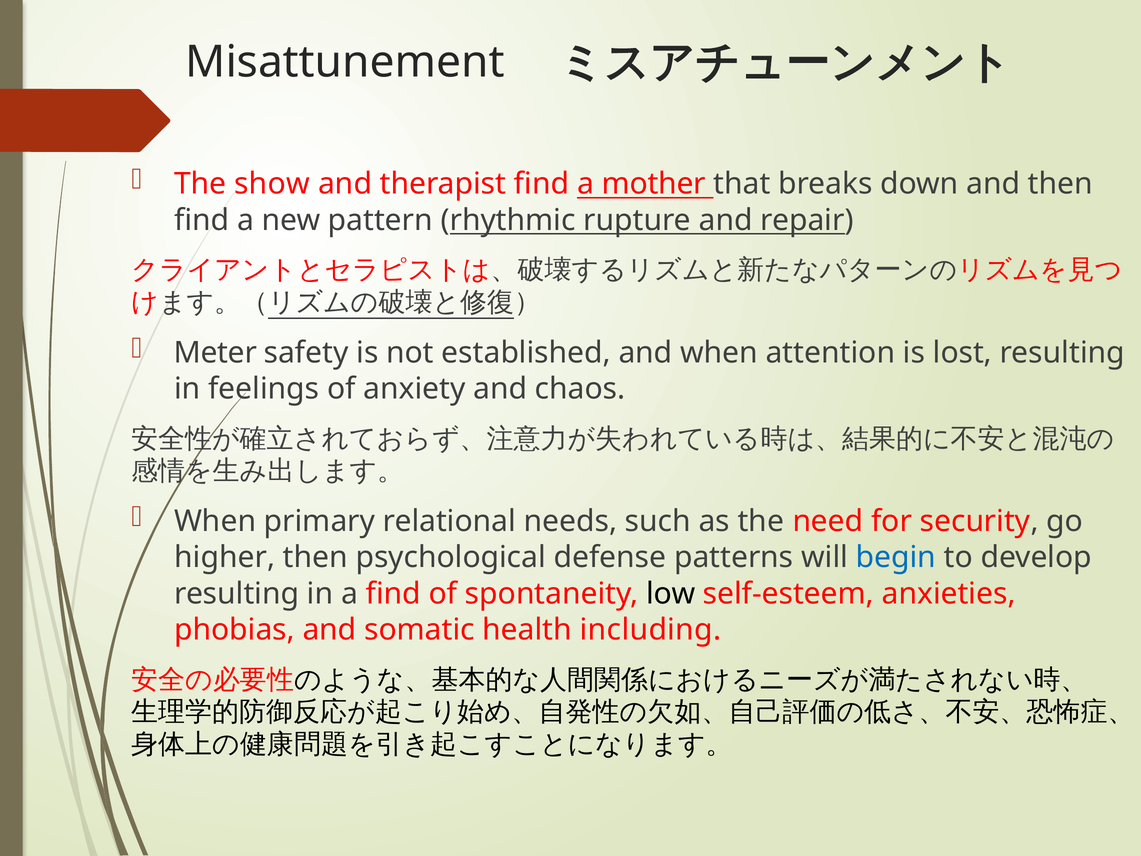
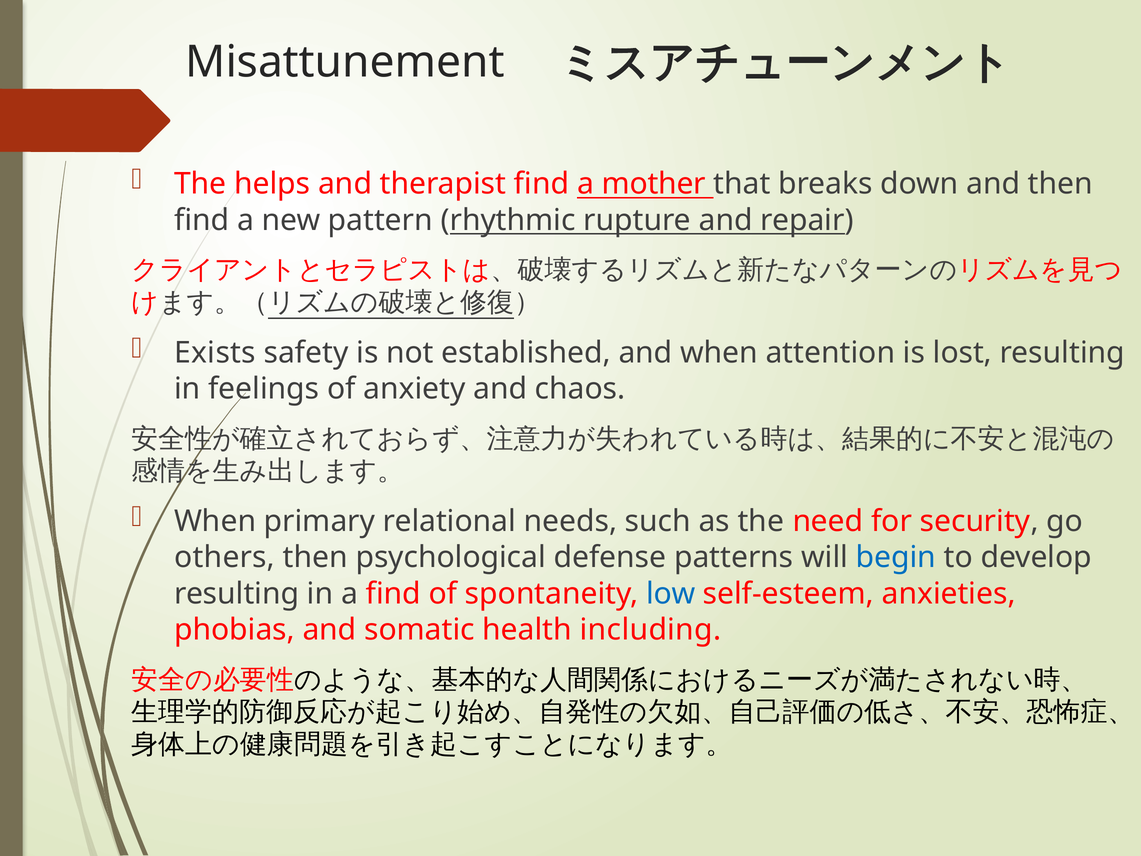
show: show -> helps
Meter: Meter -> Exists
higher: higher -> others
low colour: black -> blue
